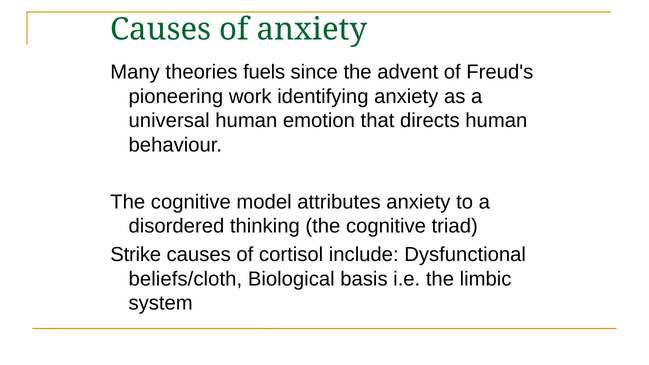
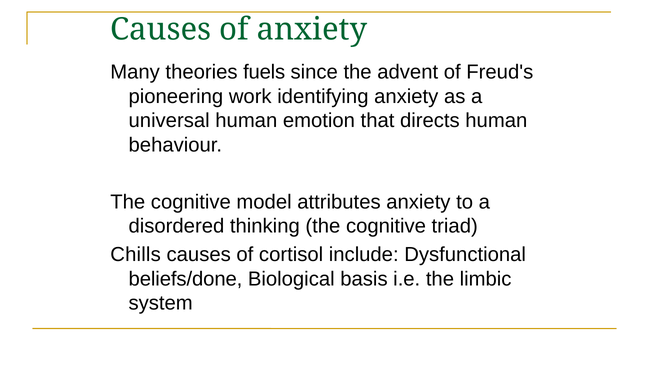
Strike: Strike -> Chills
beliefs/cloth: beliefs/cloth -> beliefs/done
